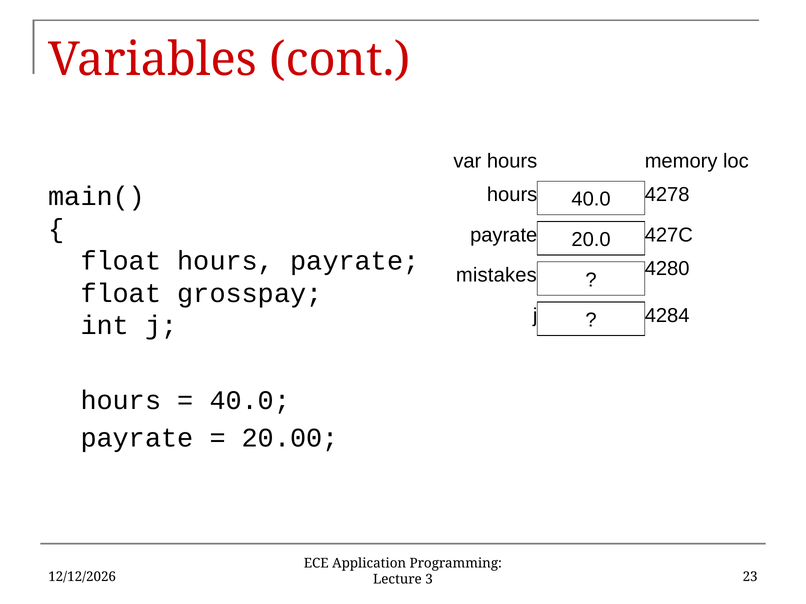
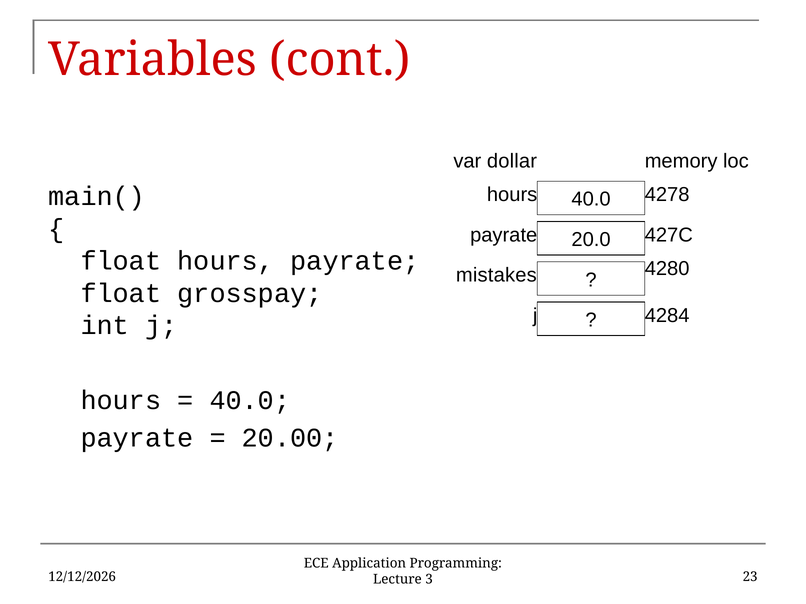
var hours: hours -> dollar
